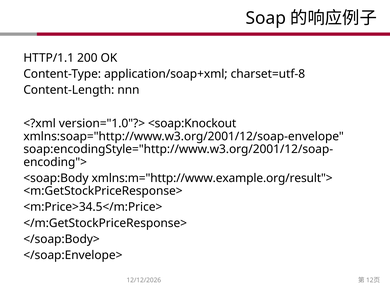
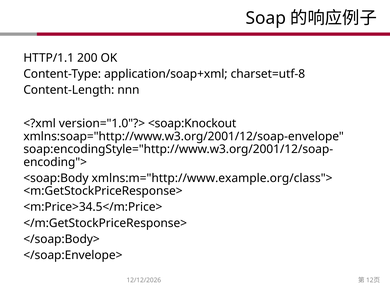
xmlns:m="http://www.example.org/result">: xmlns:m="http://www.example.org/result"> -> xmlns:m="http://www.example.org/class">
